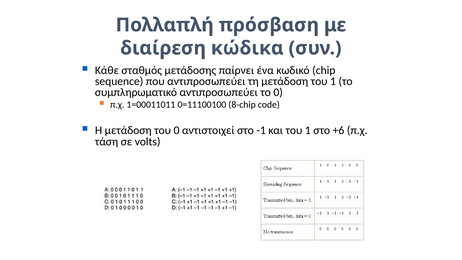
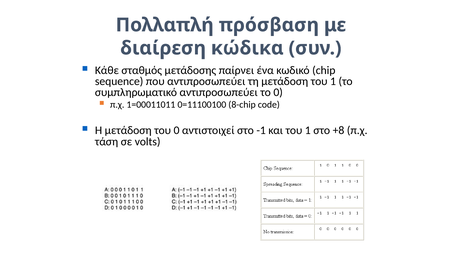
+6: +6 -> +8
